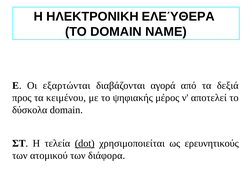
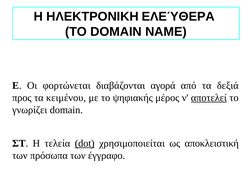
εξαρτώνται: εξαρτώνται -> φορτώνεται
αποτελεί underline: none -> present
δύσκολα: δύσκολα -> γνωρίζει
ερευνητικούς: ερευνητικούς -> αποκλειστική
ατομικού: ατομικού -> πρόσωπα
διάφορα: διάφορα -> έγγραφο
